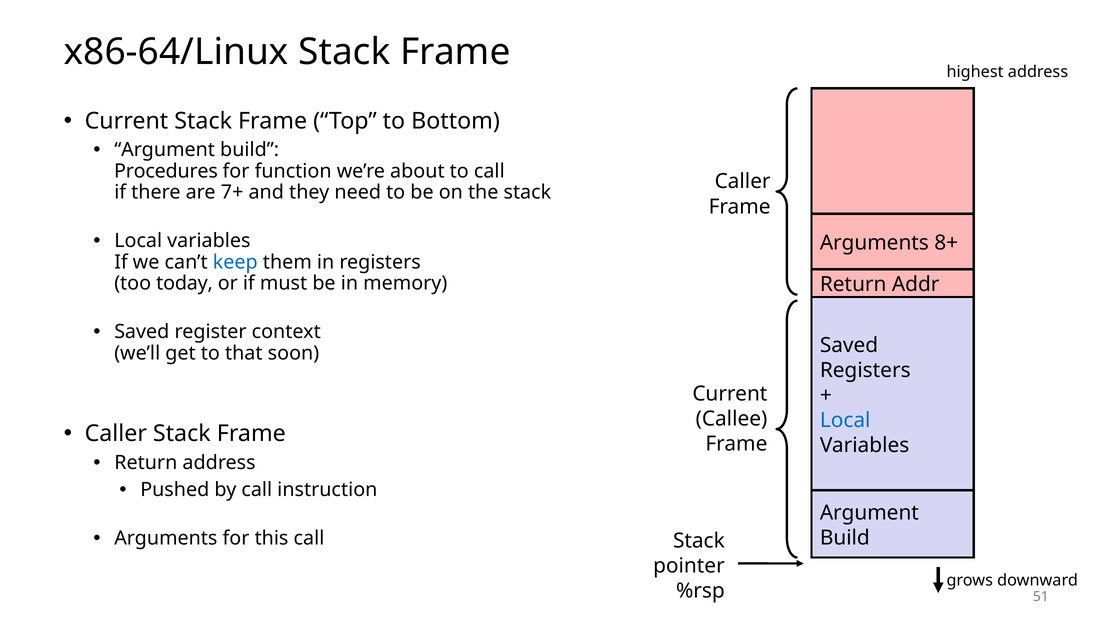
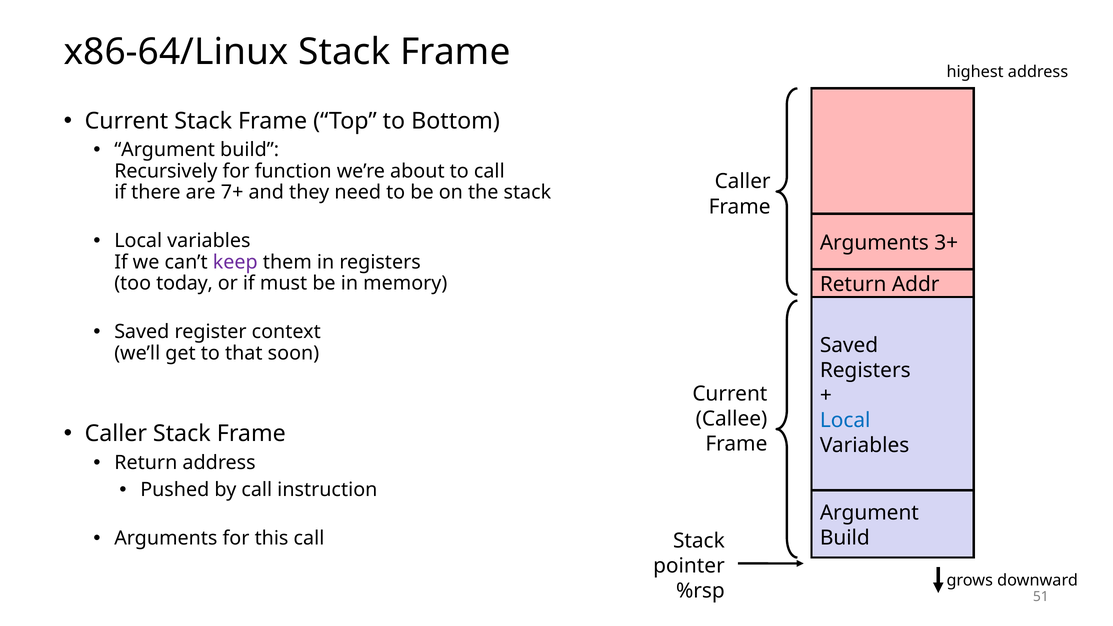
Procedures: Procedures -> Recursively
8+: 8+ -> 3+
keep colour: blue -> purple
